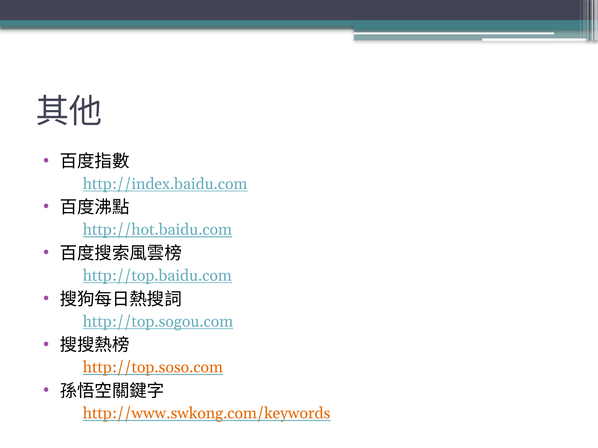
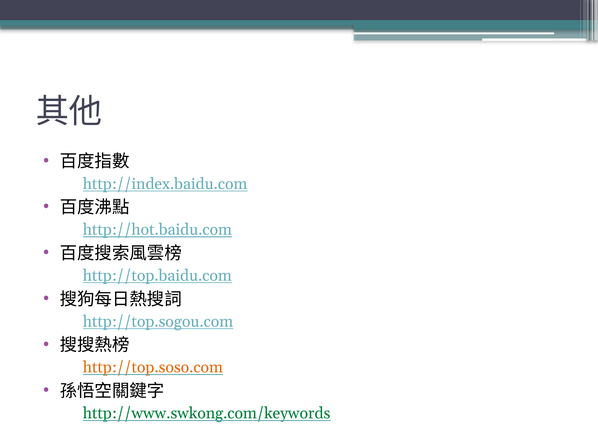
http://www.swkong.com/keywords colour: orange -> green
